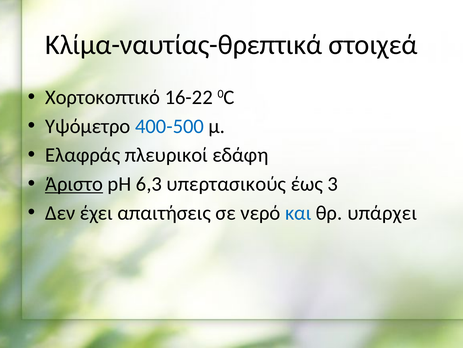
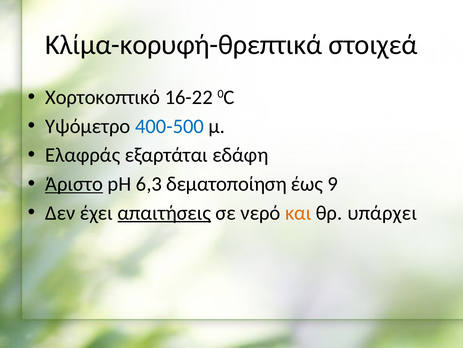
Κλίμα-ναυτίας-θρεπτικά: Κλίμα-ναυτίας-θρεπτικά -> Κλίμα-κορυφή-θρεπτικά
πλευρικοί: πλευρικοί -> εξαρτάται
υπερτασικούς: υπερτασικούς -> δεματοποίηση
3: 3 -> 9
απαιτήσεις underline: none -> present
και colour: blue -> orange
